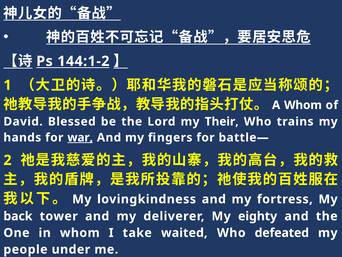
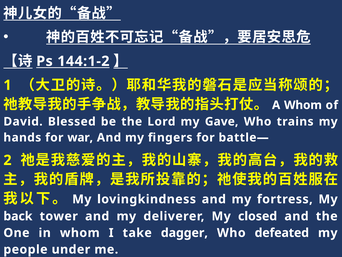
Their: Their -> Gave
war underline: present -> none
eighty: eighty -> closed
waited: waited -> dagger
